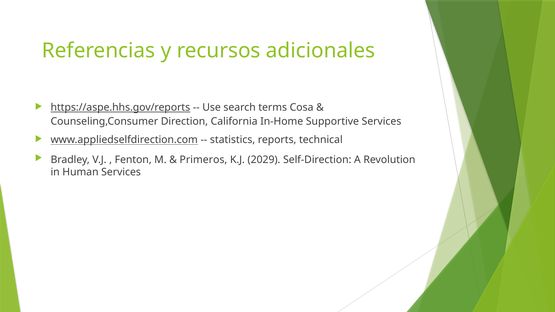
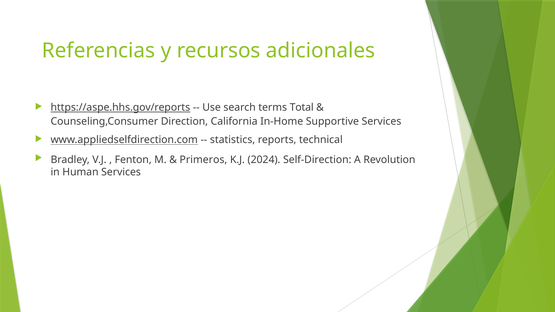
Cosa: Cosa -> Total
2029: 2029 -> 2024
